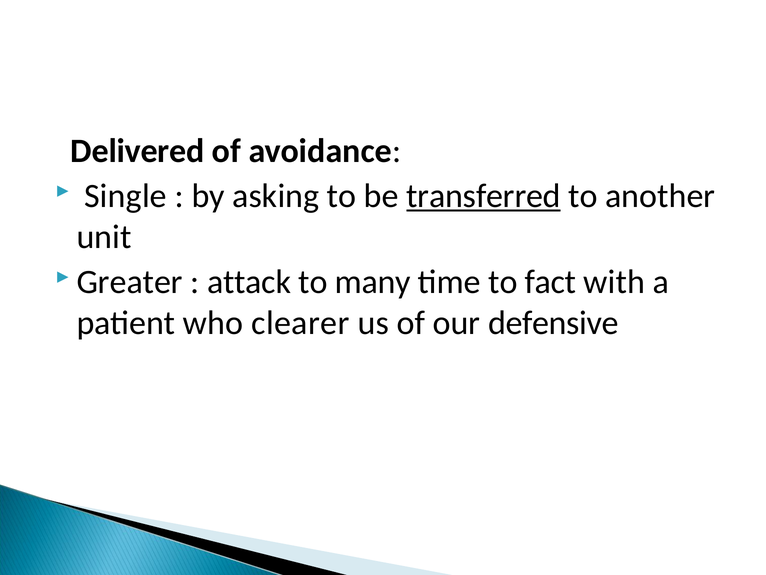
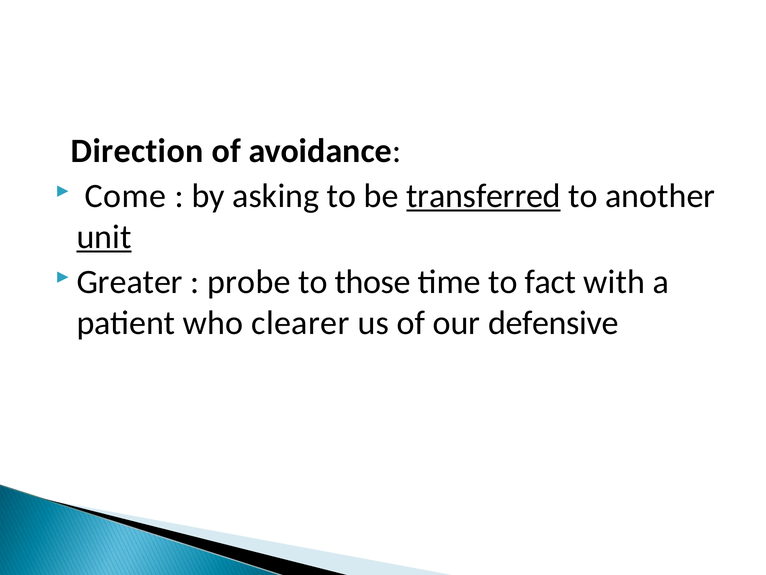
Delivered: Delivered -> Direction
Single: Single -> Come
unit underline: none -> present
attack: attack -> probe
many: many -> those
